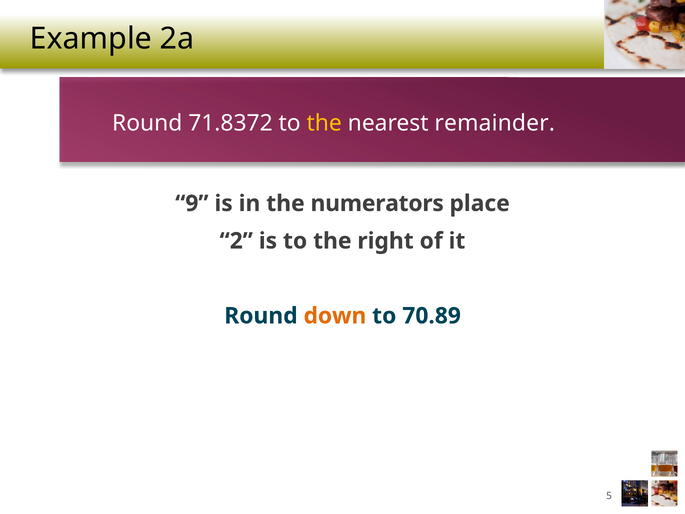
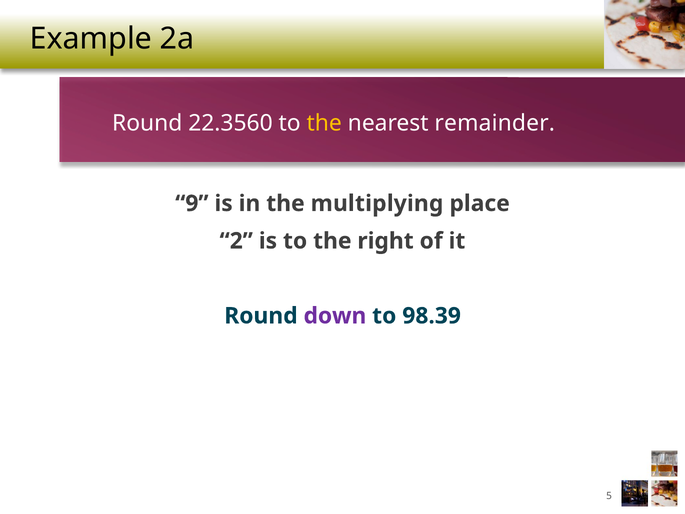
71.8372: 71.8372 -> 22.3560
numerators: numerators -> multiplying
down colour: orange -> purple
70.89: 70.89 -> 98.39
